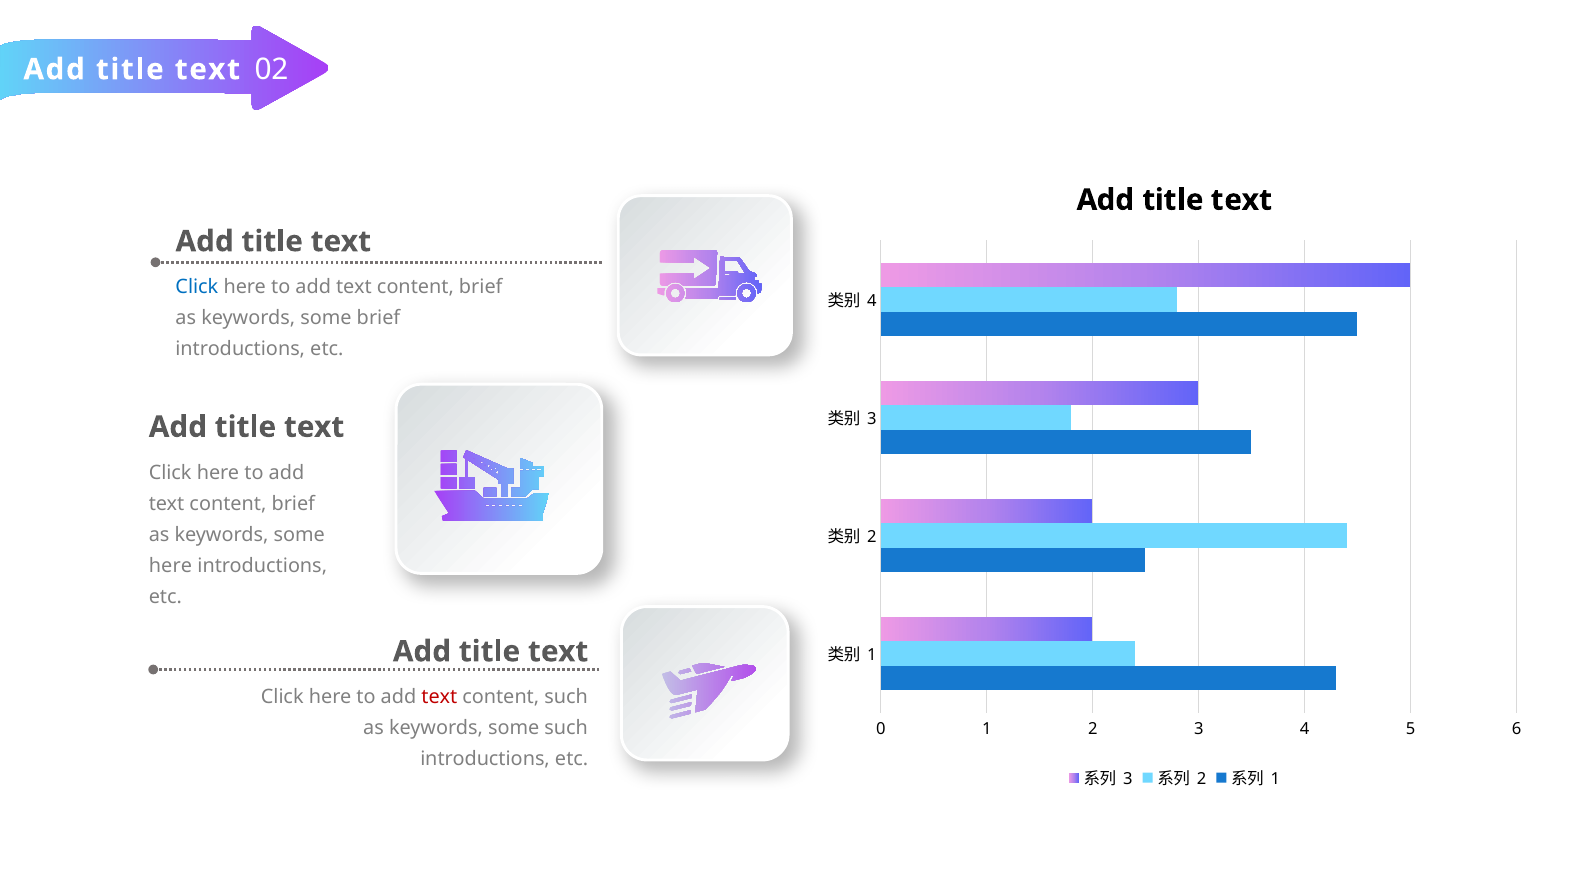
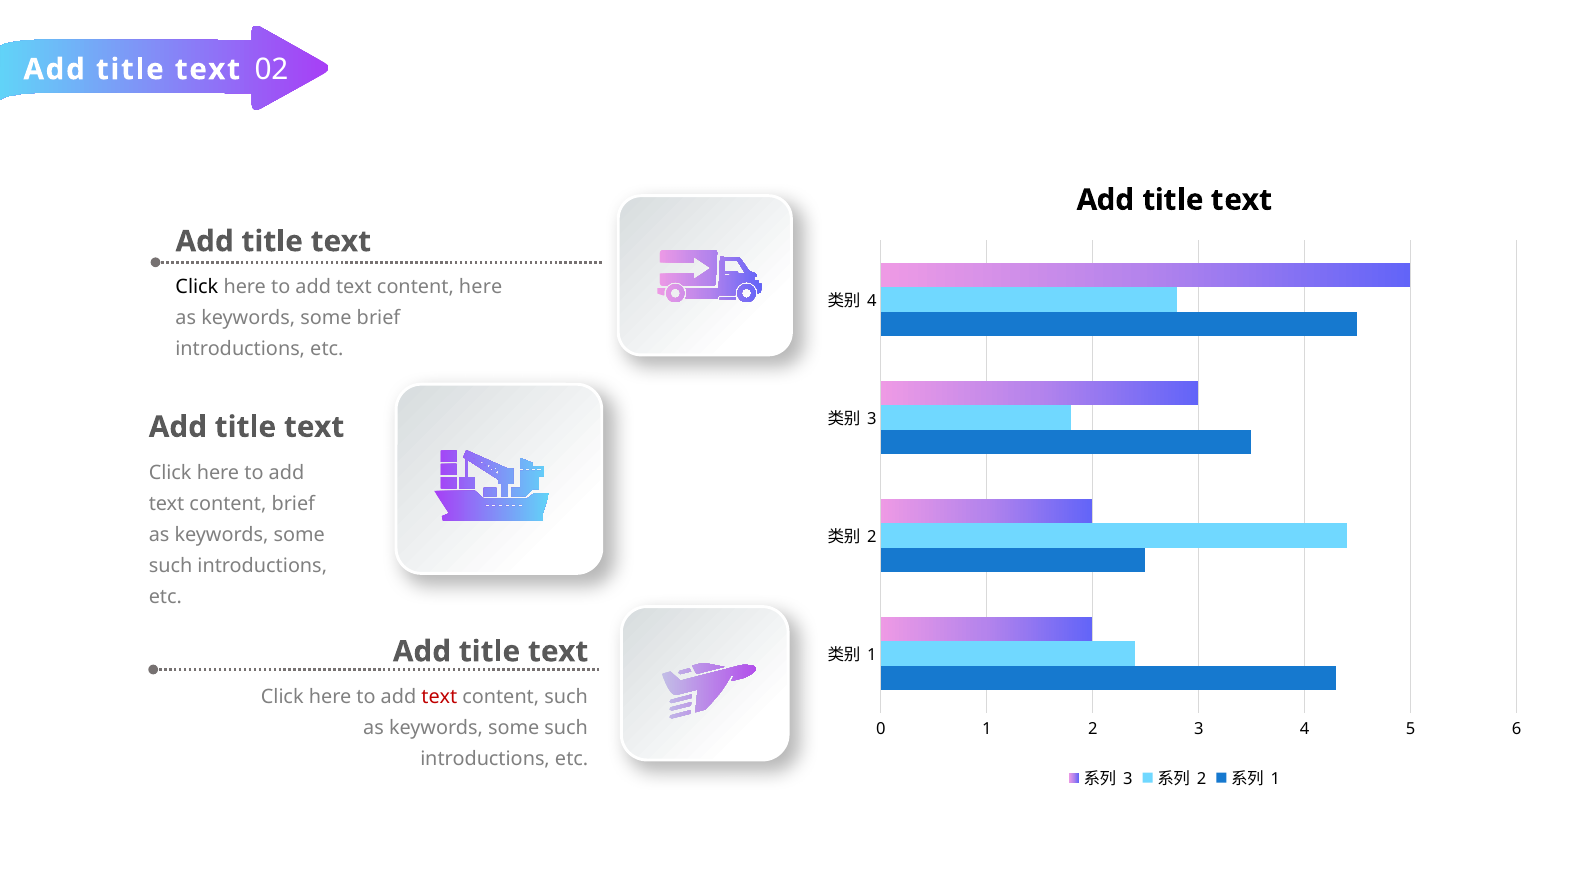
Click at (197, 287) colour: blue -> black
brief at (481, 287): brief -> here
here at (170, 566): here -> such
